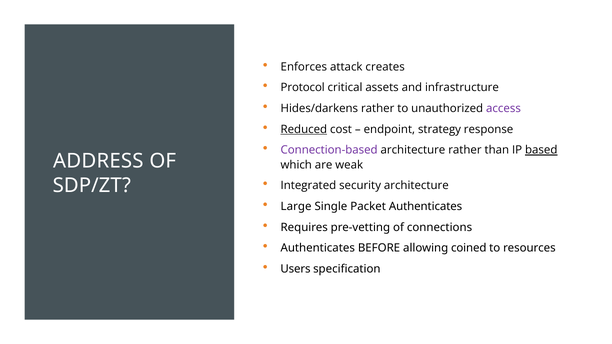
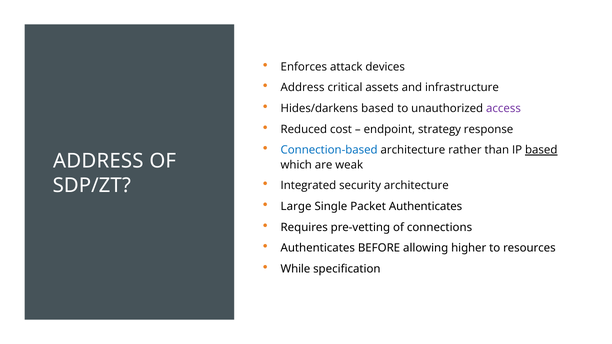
creates: creates -> devices
Protocol at (303, 88): Protocol -> Address
Hides/darkens rather: rather -> based
Reduced underline: present -> none
Connection-based colour: purple -> blue
coined: coined -> higher
Users: Users -> While
